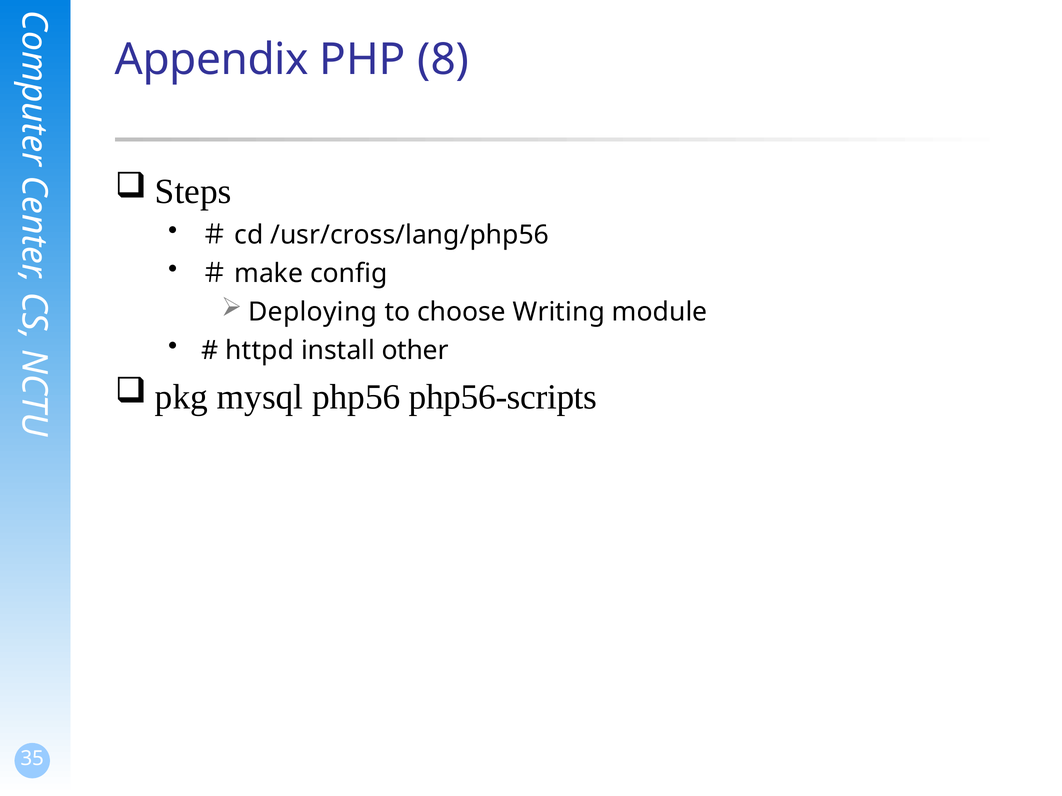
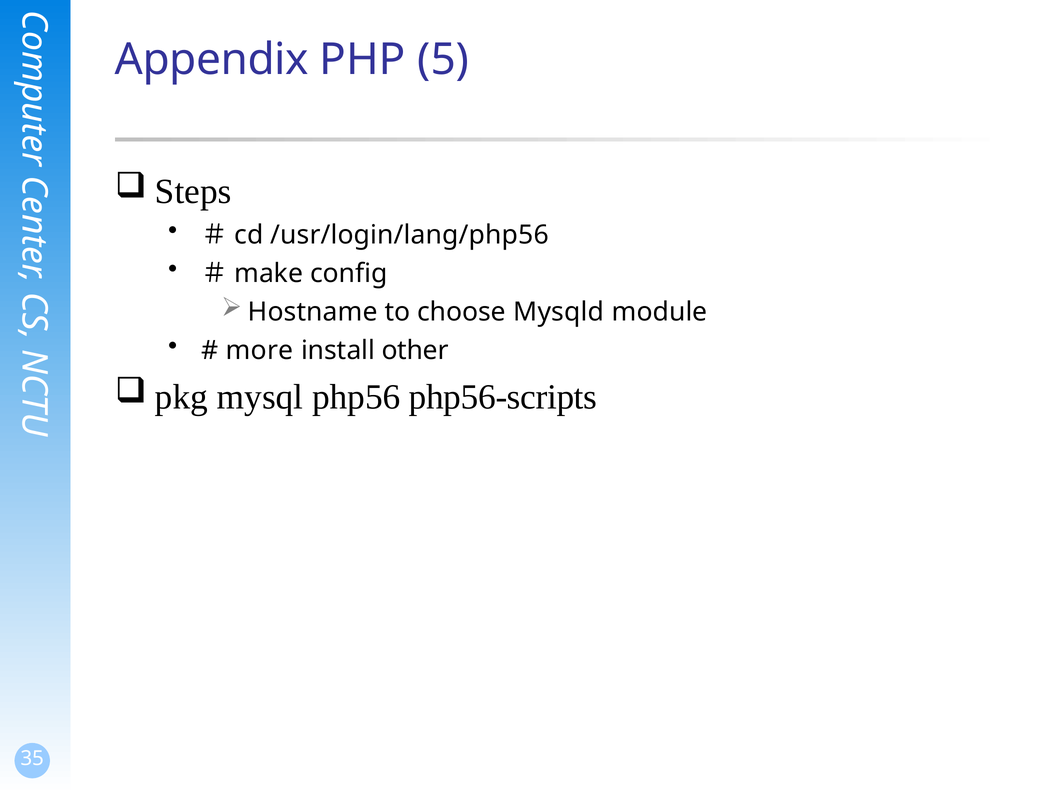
8: 8 -> 5
/usr/cross/lang/php56: /usr/cross/lang/php56 -> /usr/login/lang/php56
Deploying: Deploying -> Hostname
Writing: Writing -> Mysqld
httpd: httpd -> more
